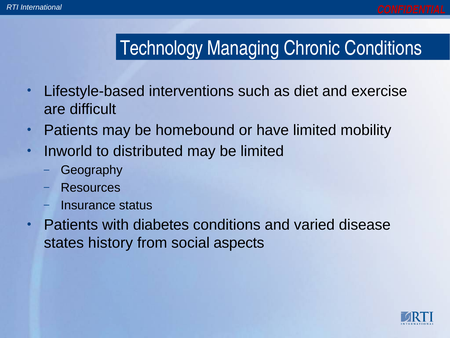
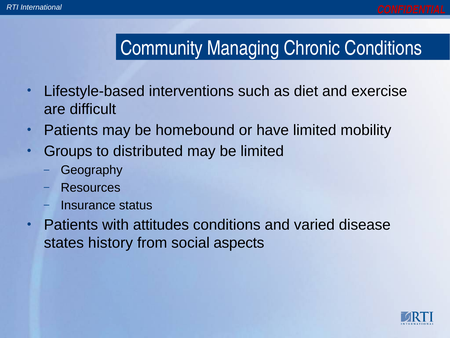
Technology: Technology -> Community
Inworld: Inworld -> Groups
diabetes: diabetes -> attitudes
